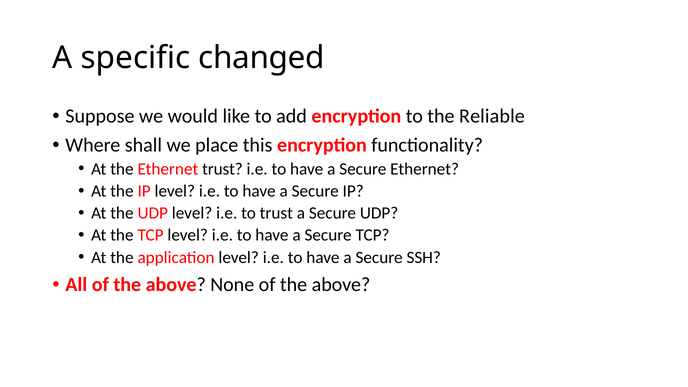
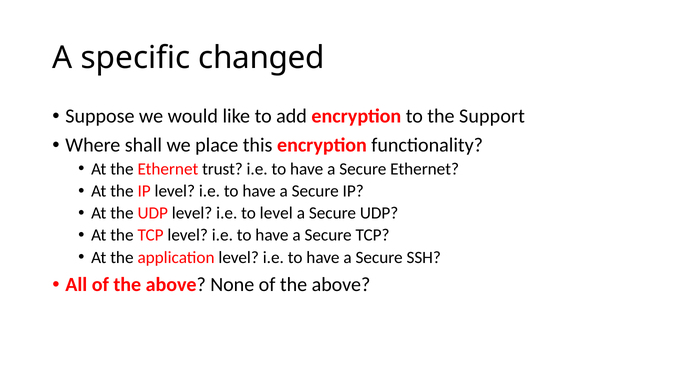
Reliable: Reliable -> Support
to trust: trust -> level
